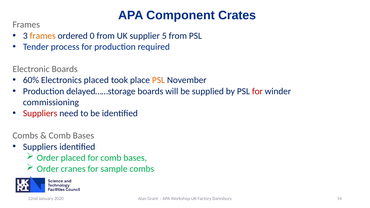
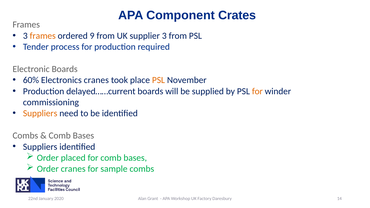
0: 0 -> 9
supplier 5: 5 -> 3
Electronics placed: placed -> cranes
delayed……storage: delayed……storage -> delayed……current
for at (257, 91) colour: red -> orange
Suppliers at (40, 113) colour: red -> orange
